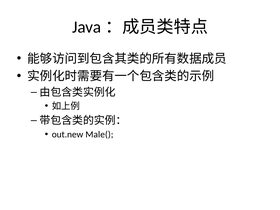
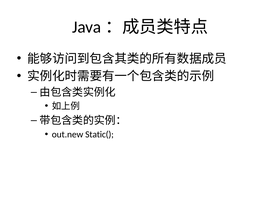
Male(: Male( -> Static(
